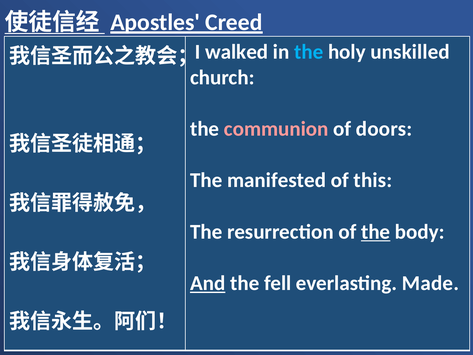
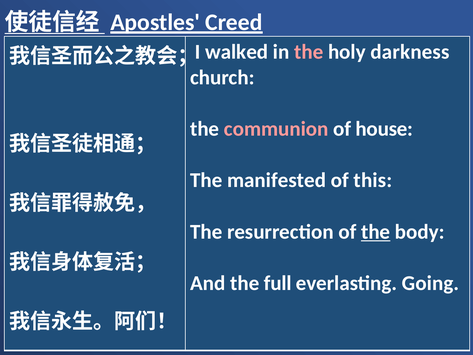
the at (309, 52) colour: light blue -> pink
unskilled: unskilled -> darkness
doors: doors -> house
And underline: present -> none
fell: fell -> full
Made: Made -> Going
